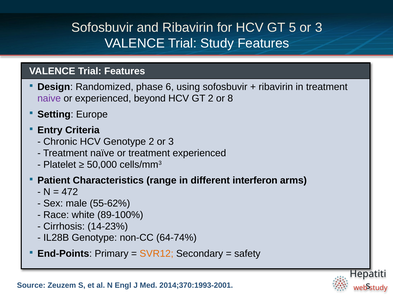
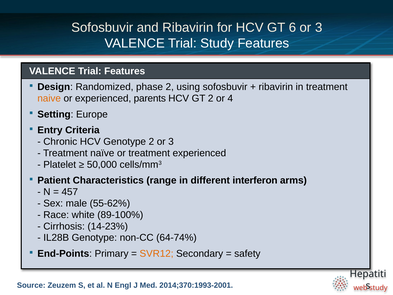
5: 5 -> 6
phase 6: 6 -> 2
naive colour: purple -> orange
beyond: beyond -> parents
8: 8 -> 4
472: 472 -> 457
